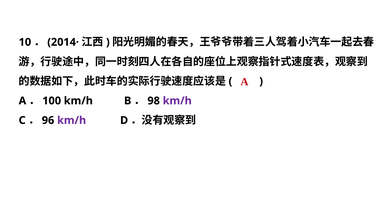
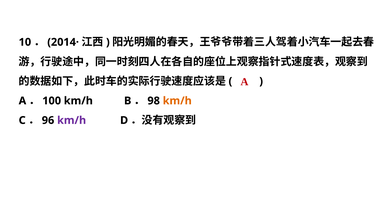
km/h at (177, 101) colour: purple -> orange
